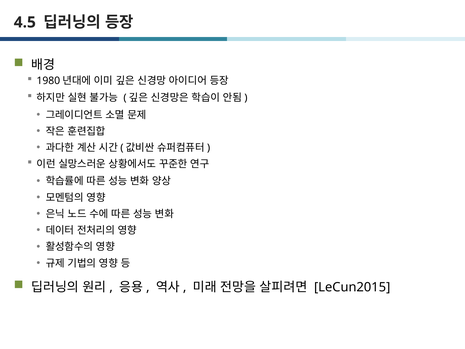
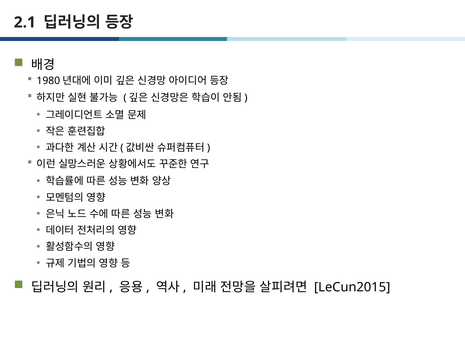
4.5: 4.5 -> 2.1
